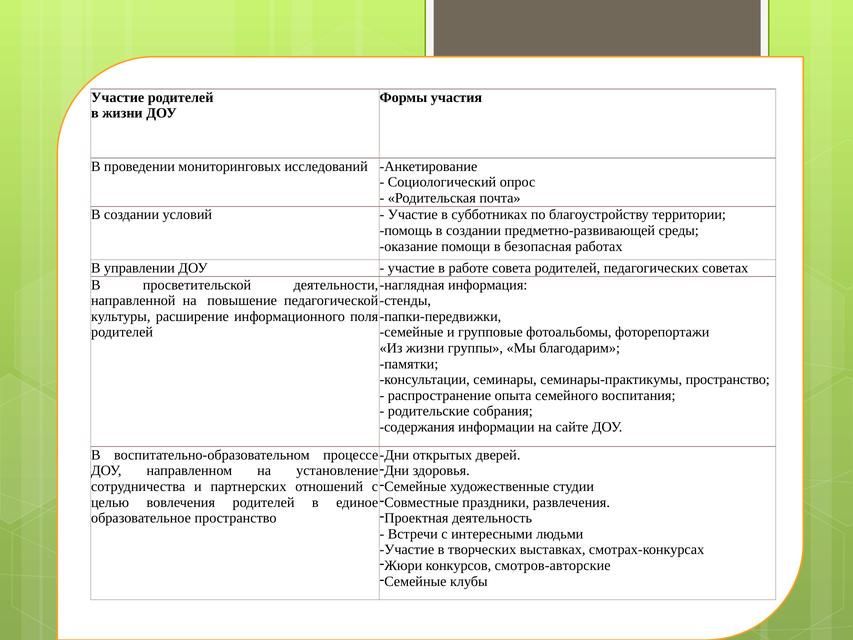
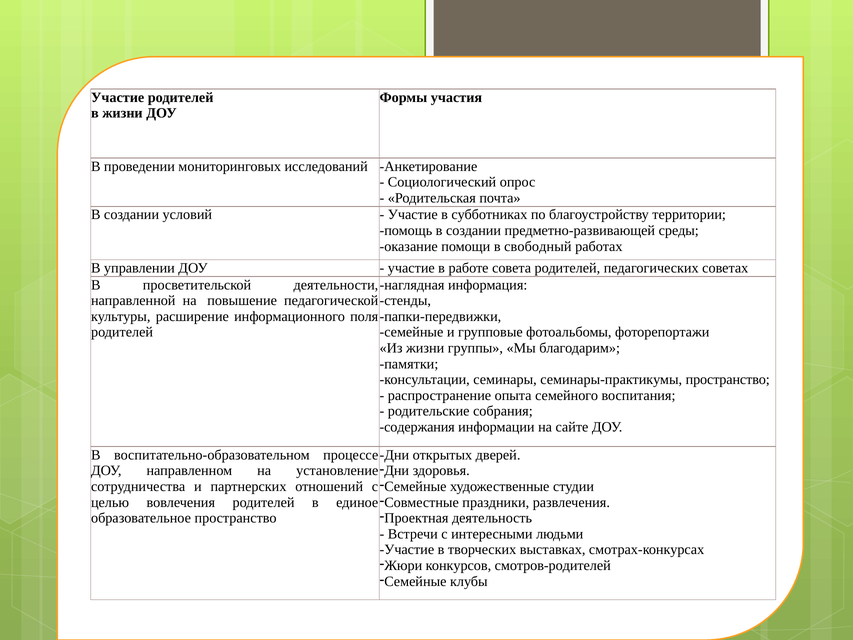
безопасная: безопасная -> свободный
смотров-авторские: смотров-авторские -> смотров-родителей
